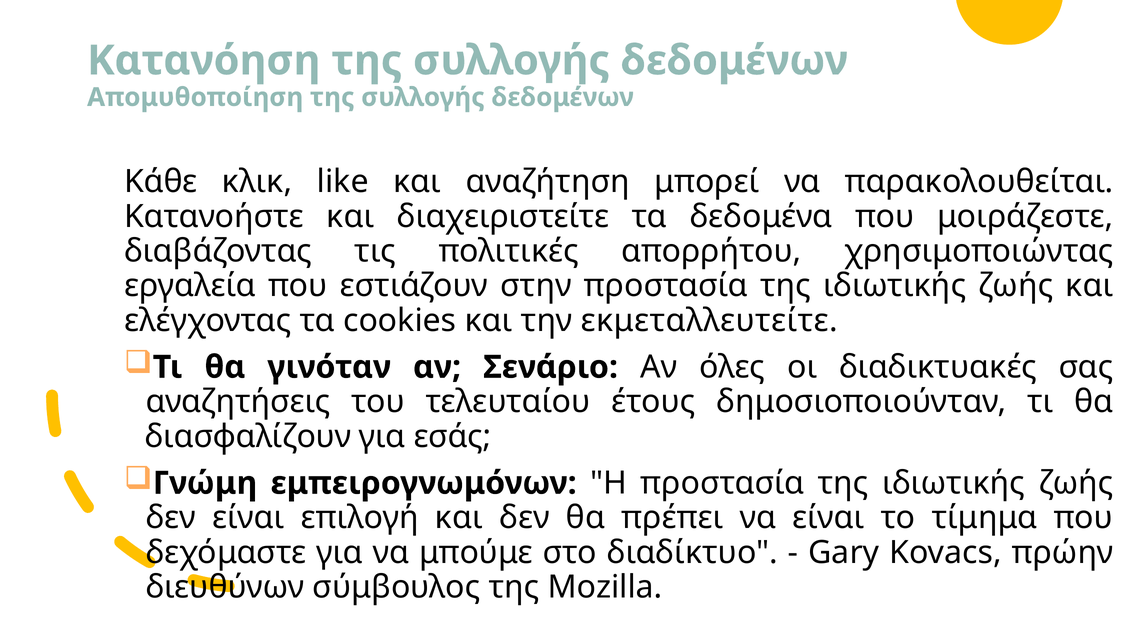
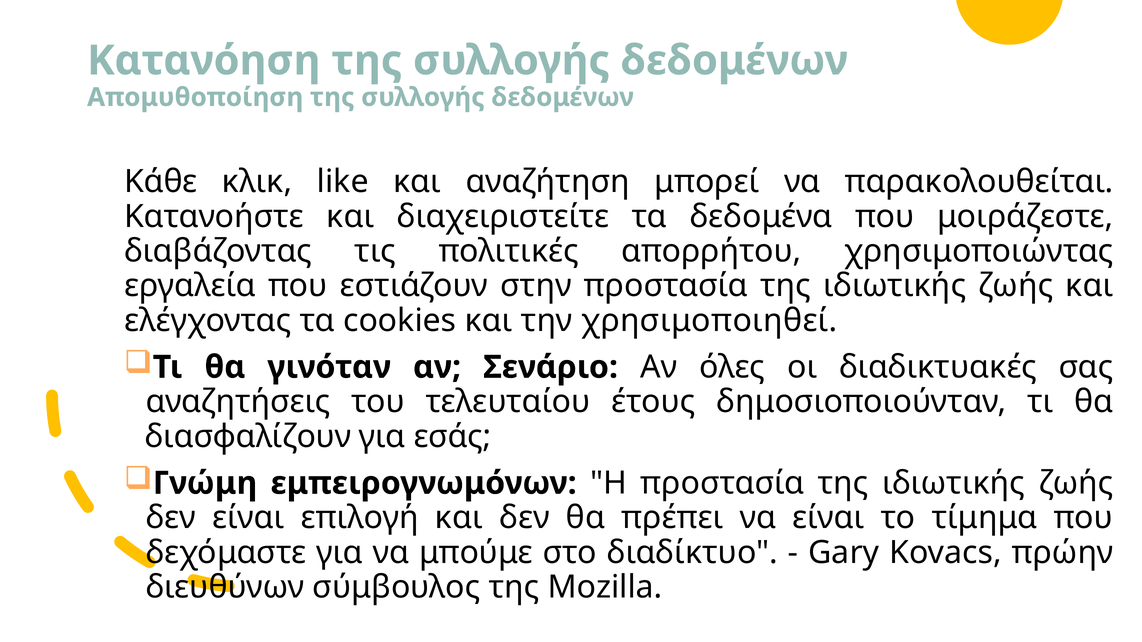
εκμεταλλευτείτε: εκμεταλλευτείτε -> χρησιμοποιηθεί
